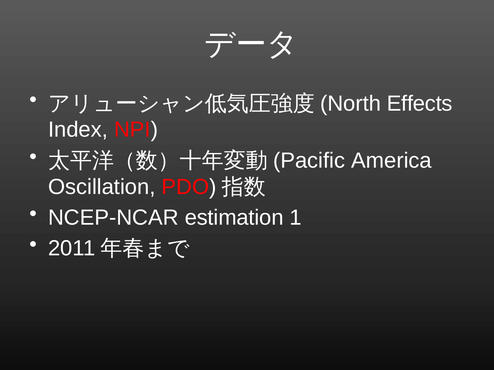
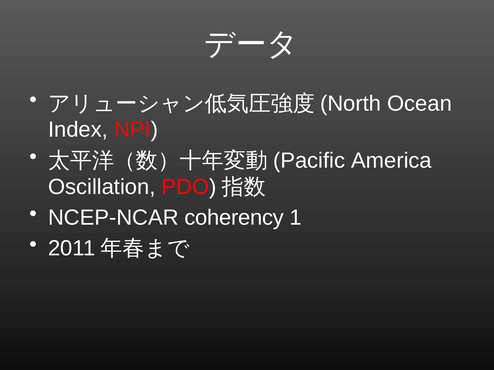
Effects: Effects -> Ocean
estimation: estimation -> coherency
